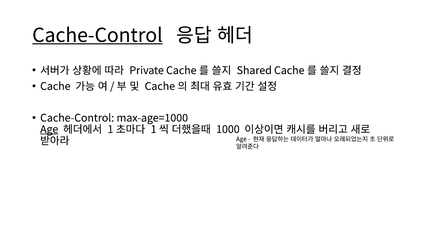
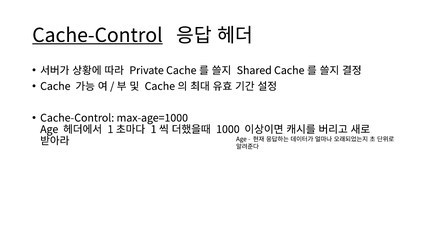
Age at (49, 129) underline: present -> none
